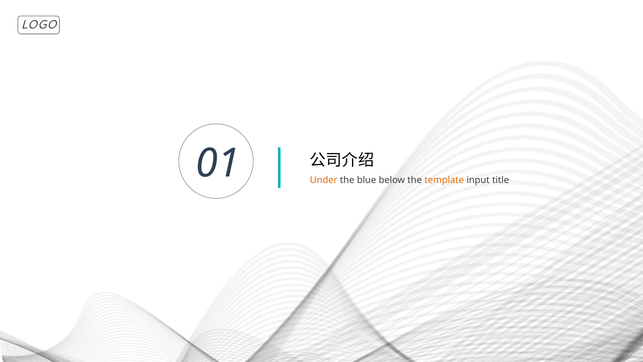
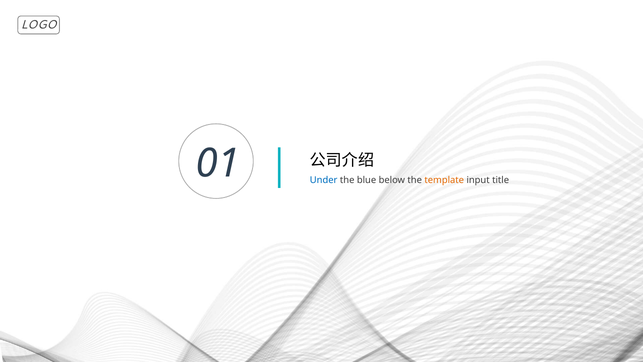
Under colour: orange -> blue
